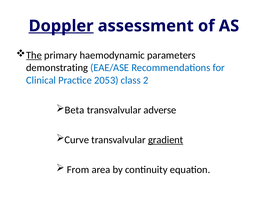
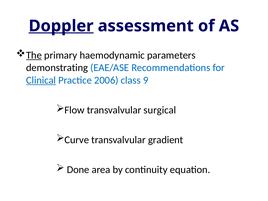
Clinical underline: none -> present
2053: 2053 -> 2006
2: 2 -> 9
Beta: Beta -> Flow
adverse: adverse -> surgical
gradient underline: present -> none
From: From -> Done
